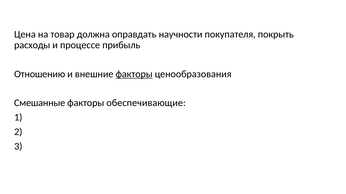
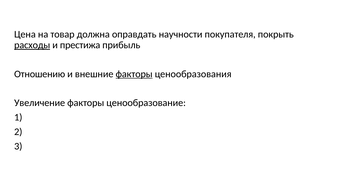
расходы underline: none -> present
процессе: процессе -> престижа
Смешанные: Смешанные -> Увеличение
обеспечивающие: обеспечивающие -> ценообразование
